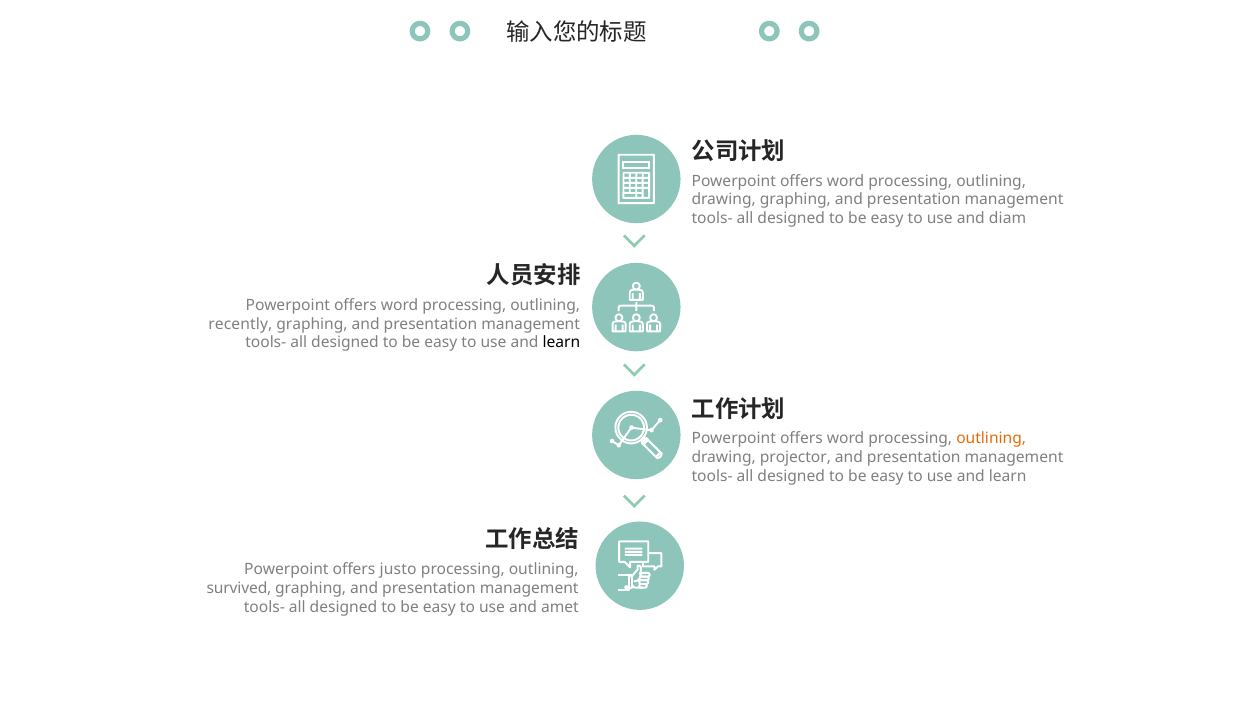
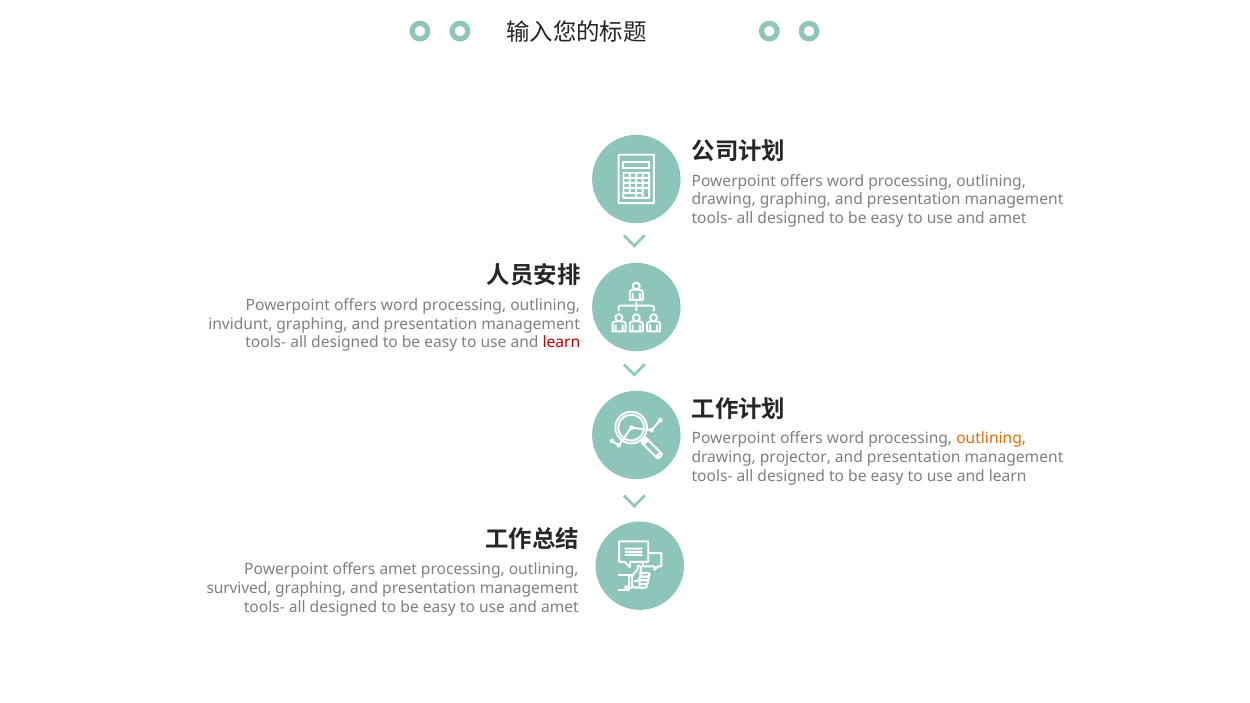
diam at (1008, 218): diam -> amet
recently: recently -> invidunt
learn at (561, 343) colour: black -> red
offers justo: justo -> amet
